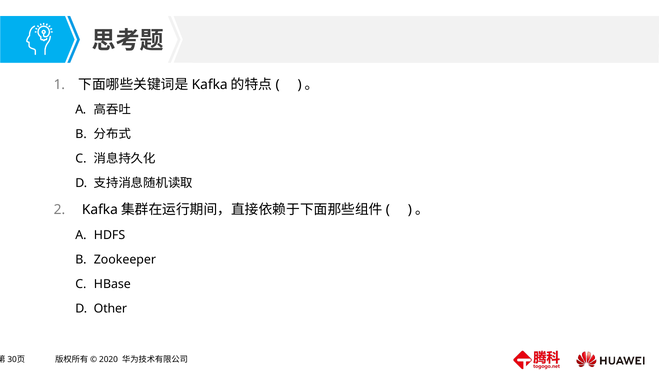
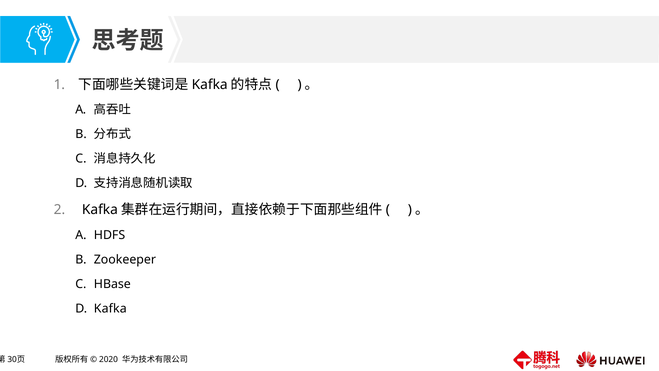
Other at (110, 308): Other -> Kafka
